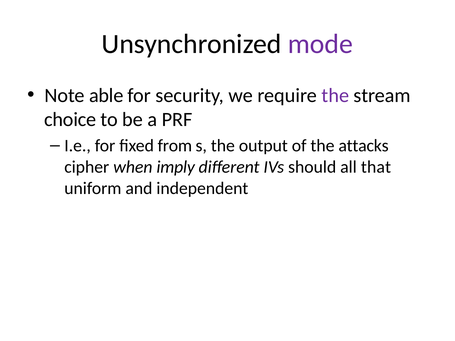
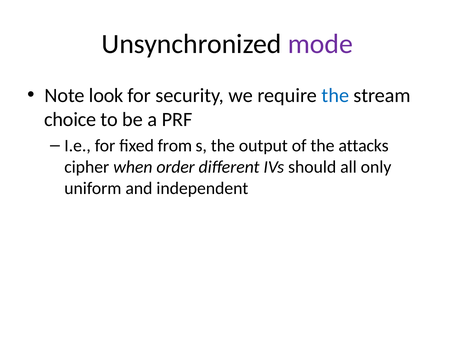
able: able -> look
the at (335, 95) colour: purple -> blue
imply: imply -> order
that: that -> only
